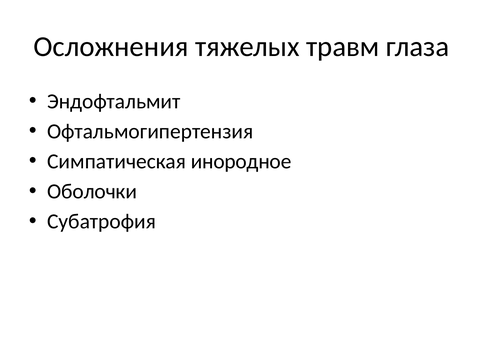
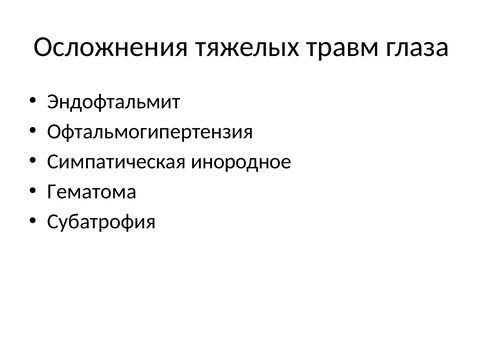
Оболочки: Оболочки -> Гематома
